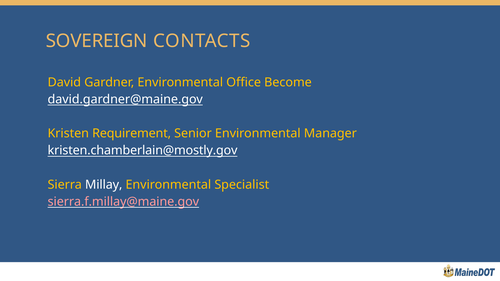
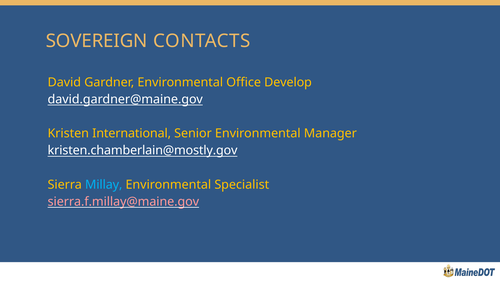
Become: Become -> Develop
Requirement: Requirement -> International
Millay colour: white -> light blue
